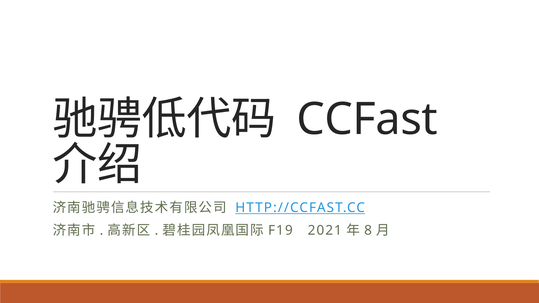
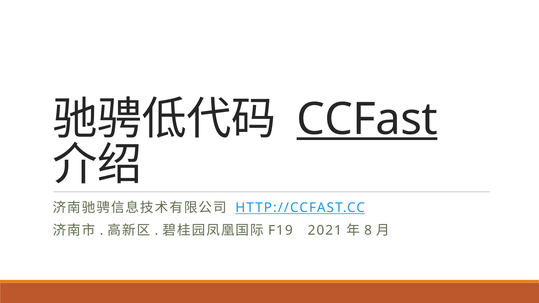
CCFast underline: none -> present
